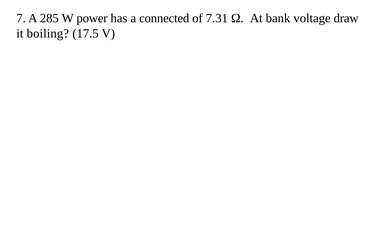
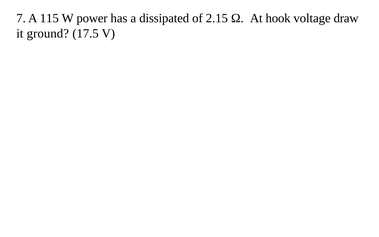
285: 285 -> 115
connected: connected -> dissipated
7.31: 7.31 -> 2.15
bank: bank -> hook
boiling: boiling -> ground
